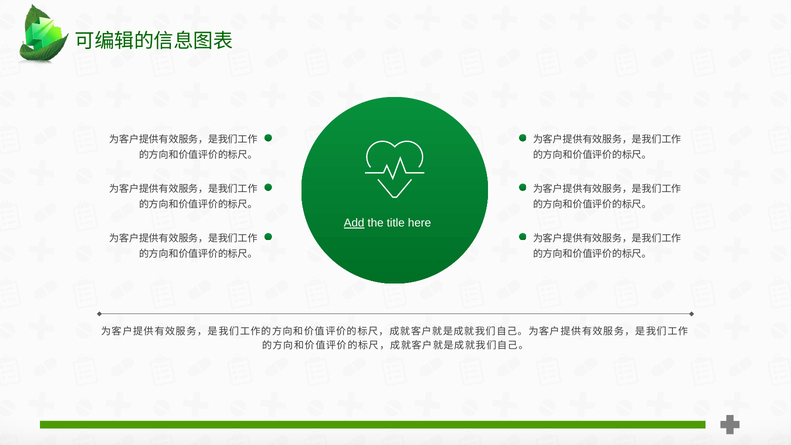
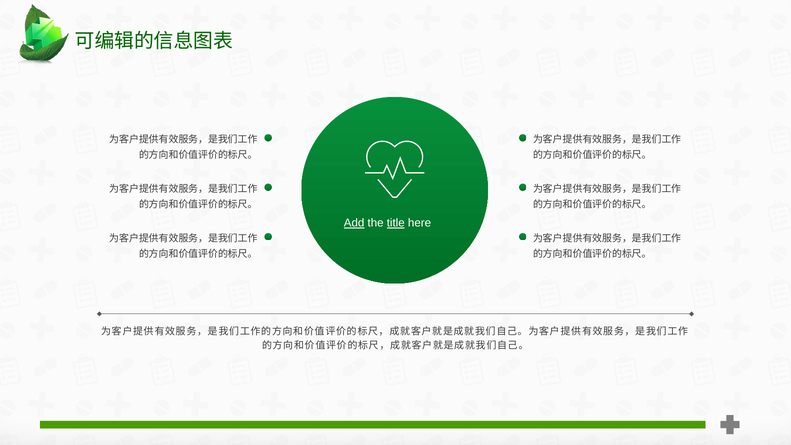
title underline: none -> present
